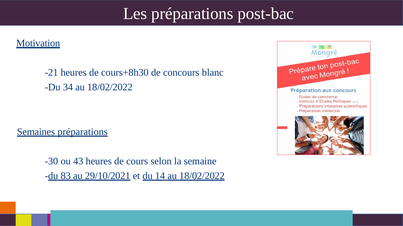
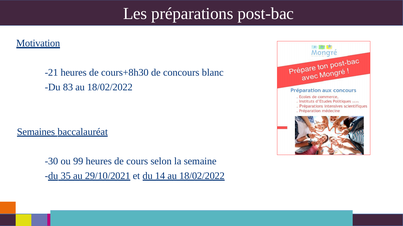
34: 34 -> 83
Semaines préparations: préparations -> baccalauréat
43: 43 -> 99
83: 83 -> 35
